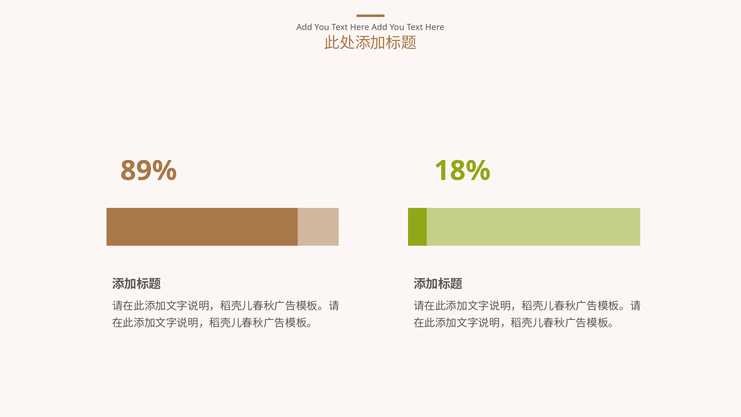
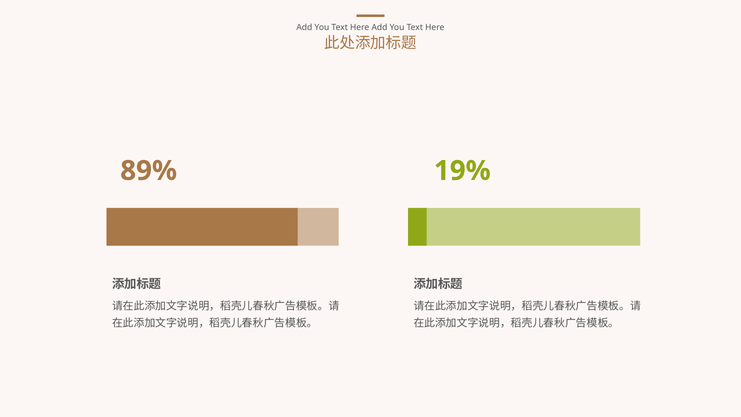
18%: 18% -> 19%
